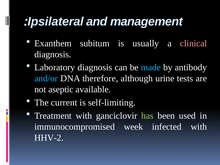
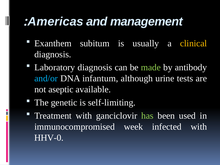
Ipsilateral: Ipsilateral -> Americas
clinical colour: pink -> yellow
made colour: light blue -> light green
therefore: therefore -> infantum
current: current -> genetic
HHV-2: HHV-2 -> HHV-0
